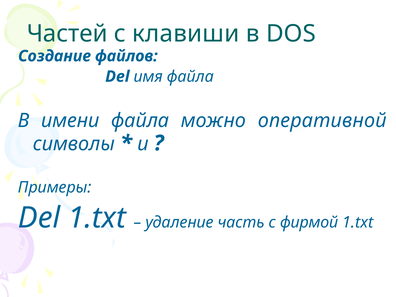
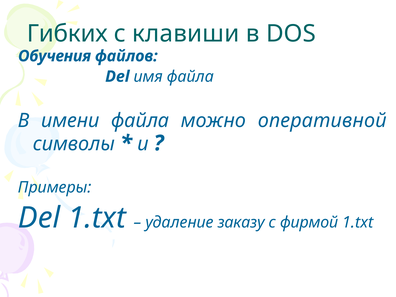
Частей: Частей -> Гибких
Создание: Создание -> Обучения
часть: часть -> заказу
